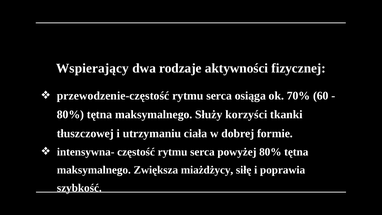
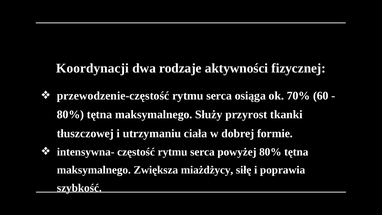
Wspierający: Wspierający -> Koordynacji
korzyści: korzyści -> przyrost
